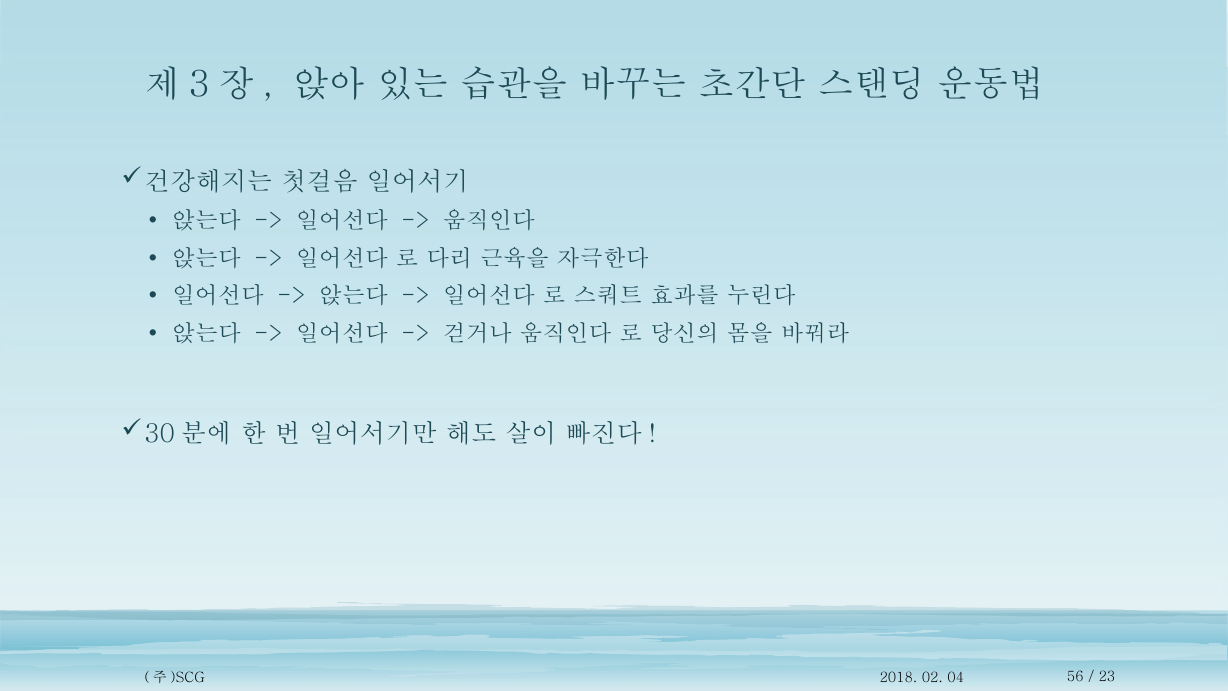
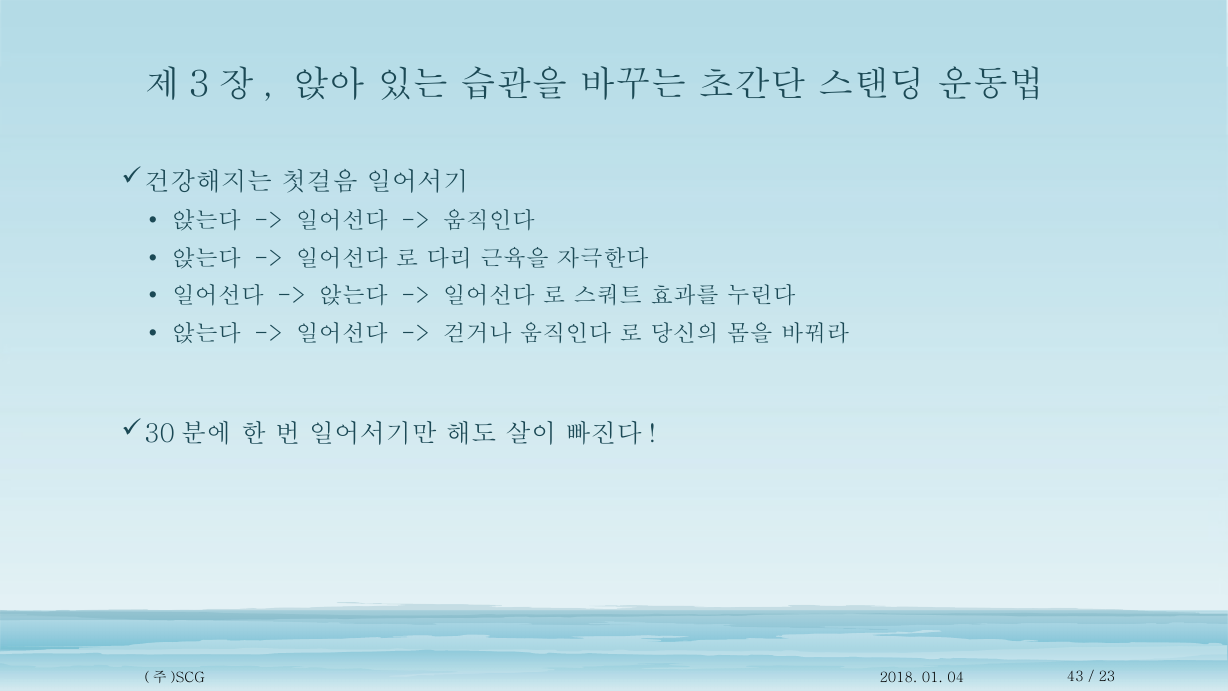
02: 02 -> 01
56: 56 -> 43
